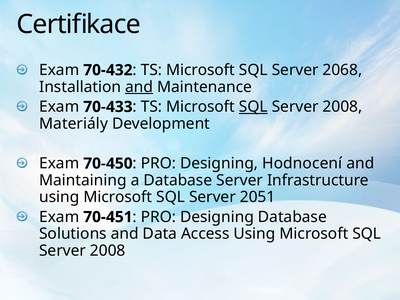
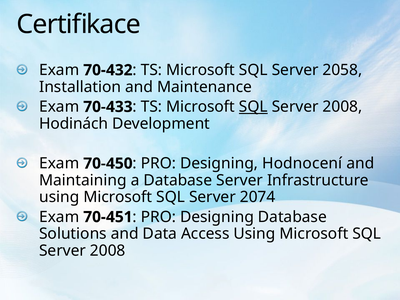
2068: 2068 -> 2058
and at (139, 87) underline: present -> none
Materiály: Materiály -> Hodinách
2051: 2051 -> 2074
